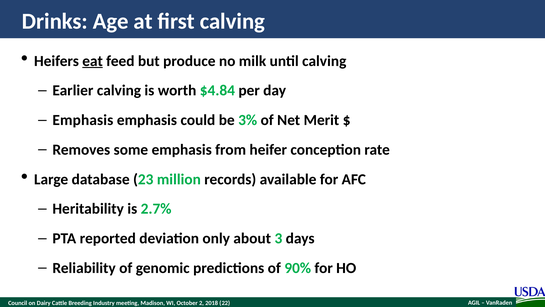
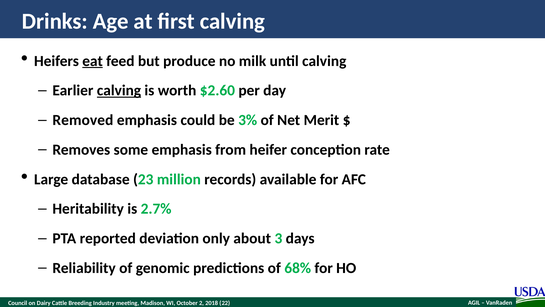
calving at (119, 90) underline: none -> present
$4.84: $4.84 -> $2.60
Emphasis at (83, 120): Emphasis -> Removed
90%: 90% -> 68%
